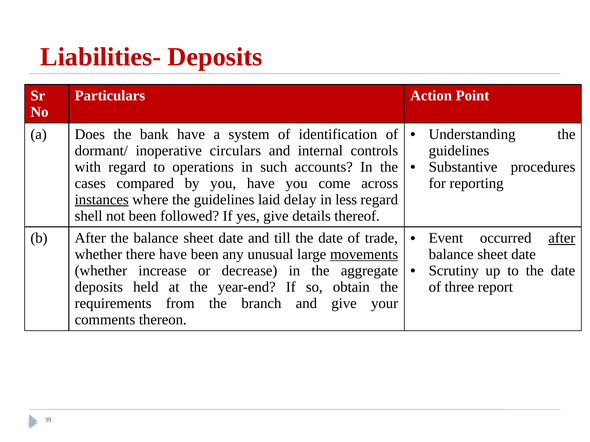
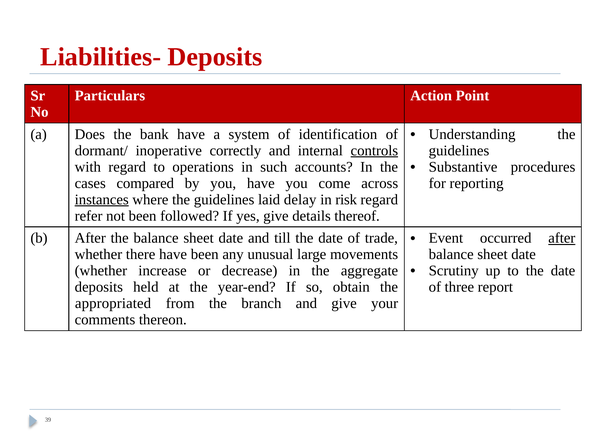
circulars: circulars -> correctly
controls underline: none -> present
less: less -> risk
shell: shell -> refer
movements underline: present -> none
requirements: requirements -> appropriated
